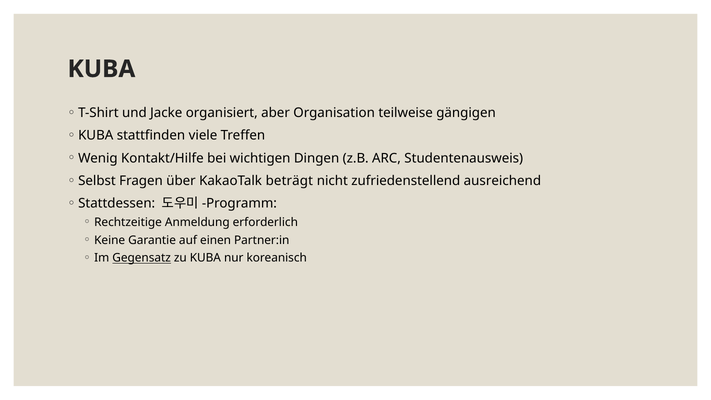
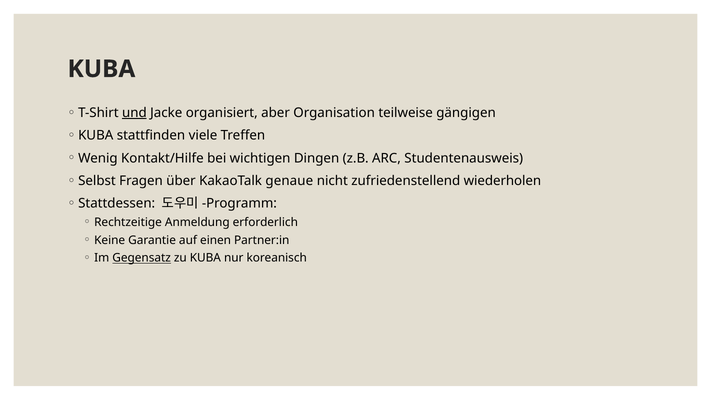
und underline: none -> present
beträgt: beträgt -> genaue
ausreichend: ausreichend -> wiederholen
